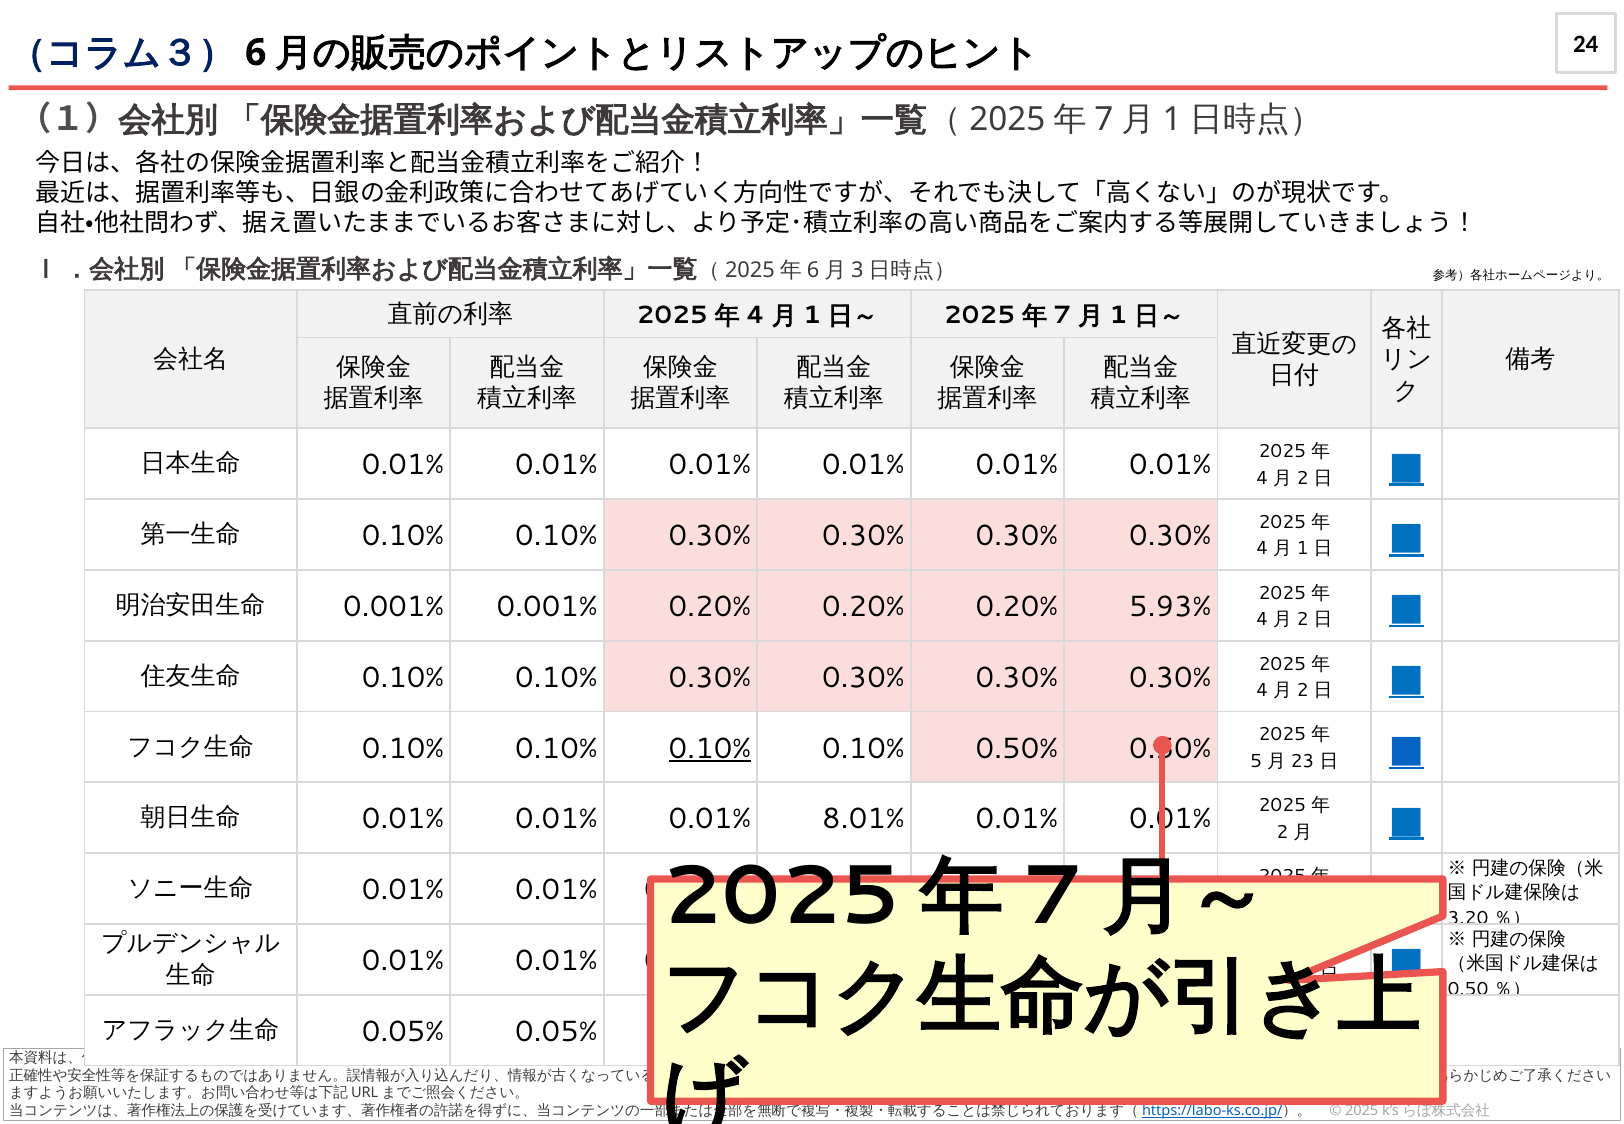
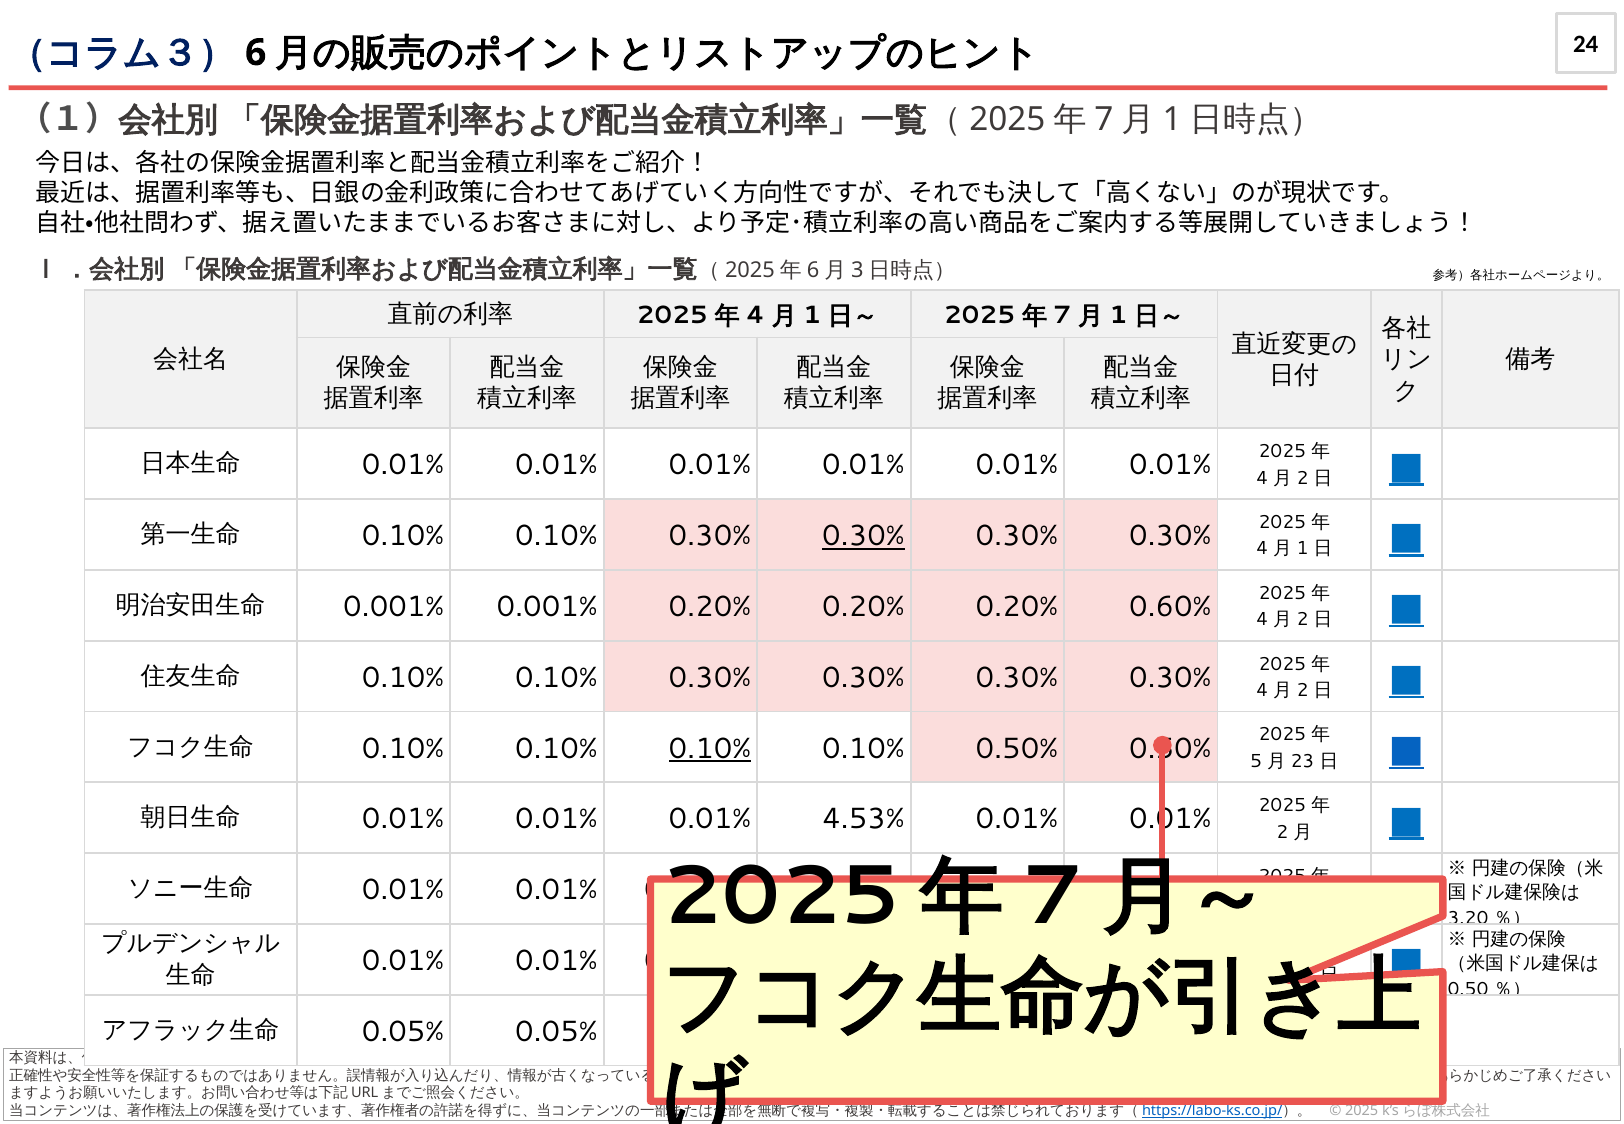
0.30% at (863, 536) underline: none -> present
5.93%: 5.93% -> 0.60%
8.01%: 8.01% -> 4.53%
